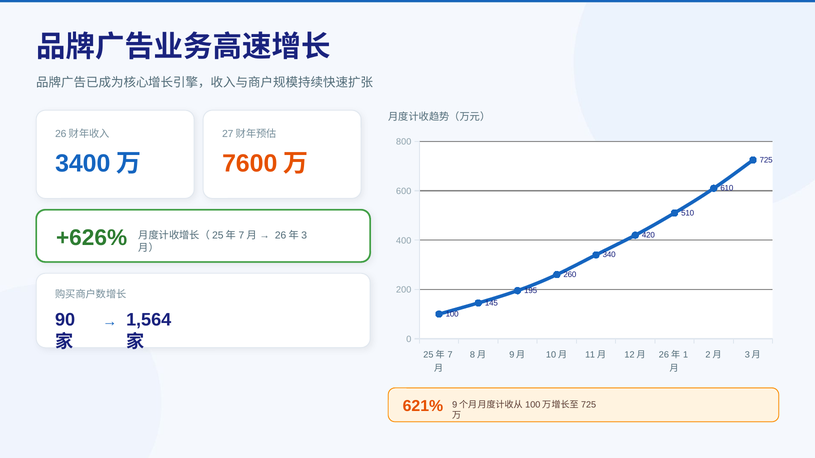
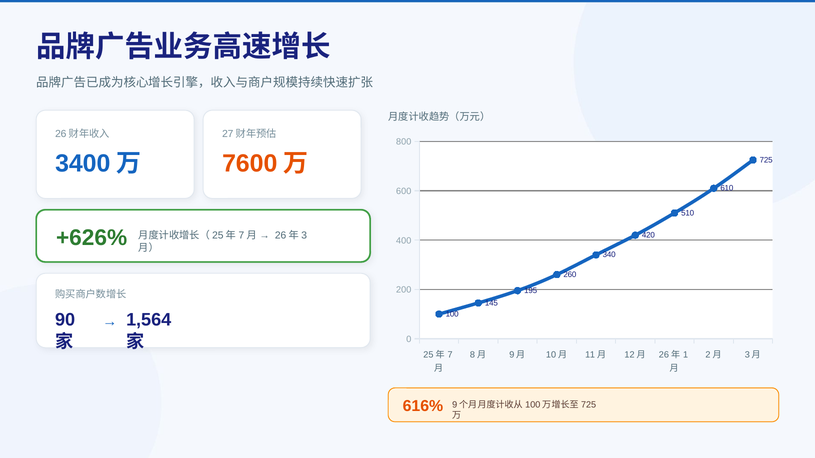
621%: 621% -> 616%
